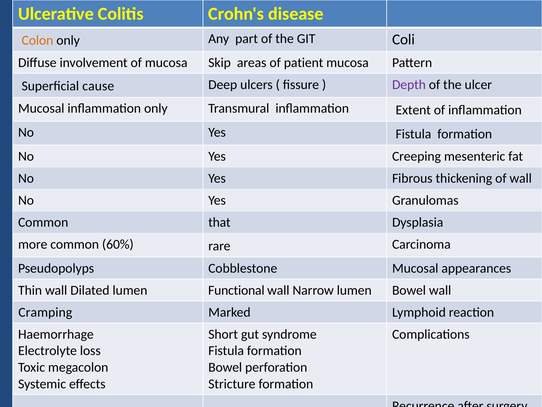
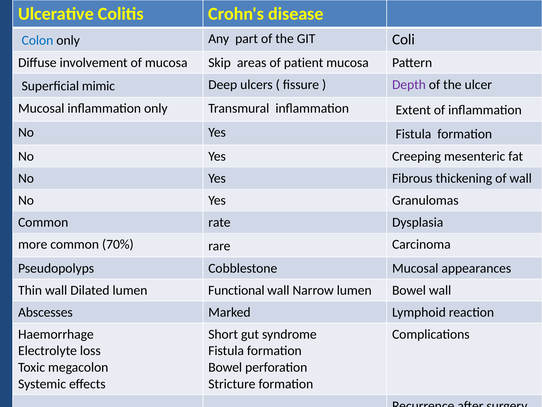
Colon colour: orange -> blue
cause: cause -> mimic
that: that -> rate
60%: 60% -> 70%
Cramping: Cramping -> Abscesses
